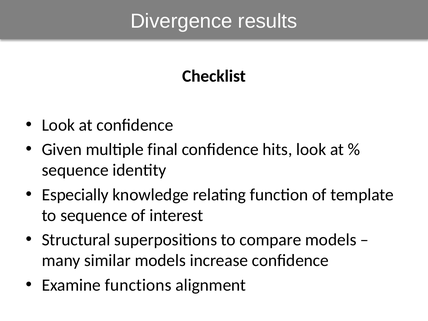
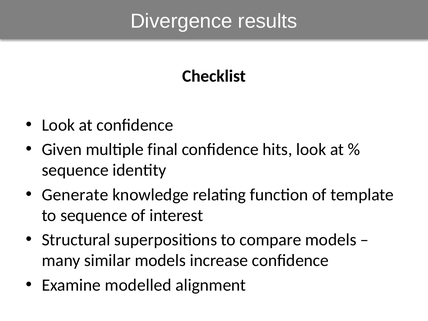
Especially: Especially -> Generate
functions: functions -> modelled
